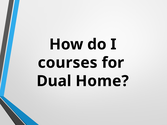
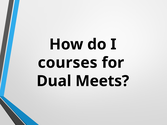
Home: Home -> Meets
